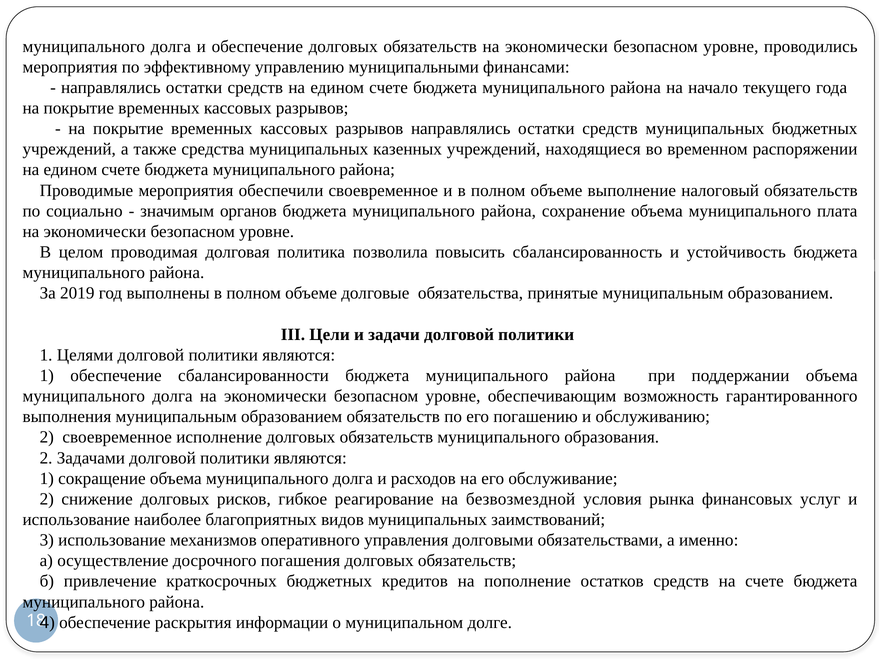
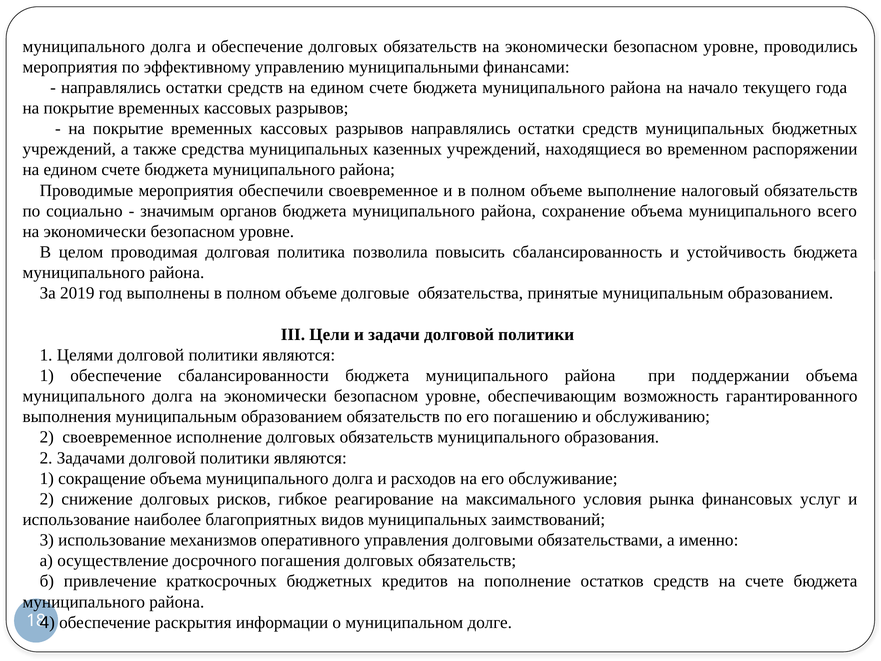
плата: плата -> всего
безвозмездной: безвозмездной -> максимального
